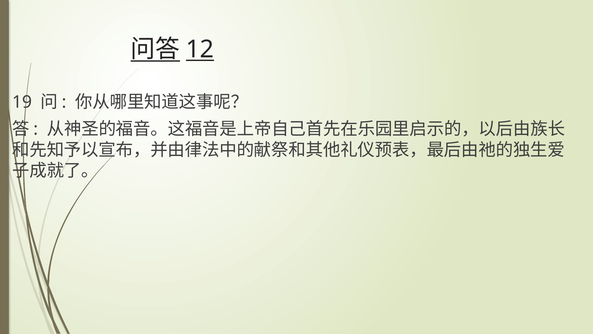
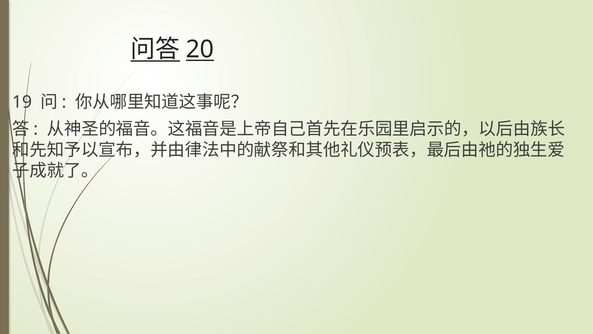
12: 12 -> 20
